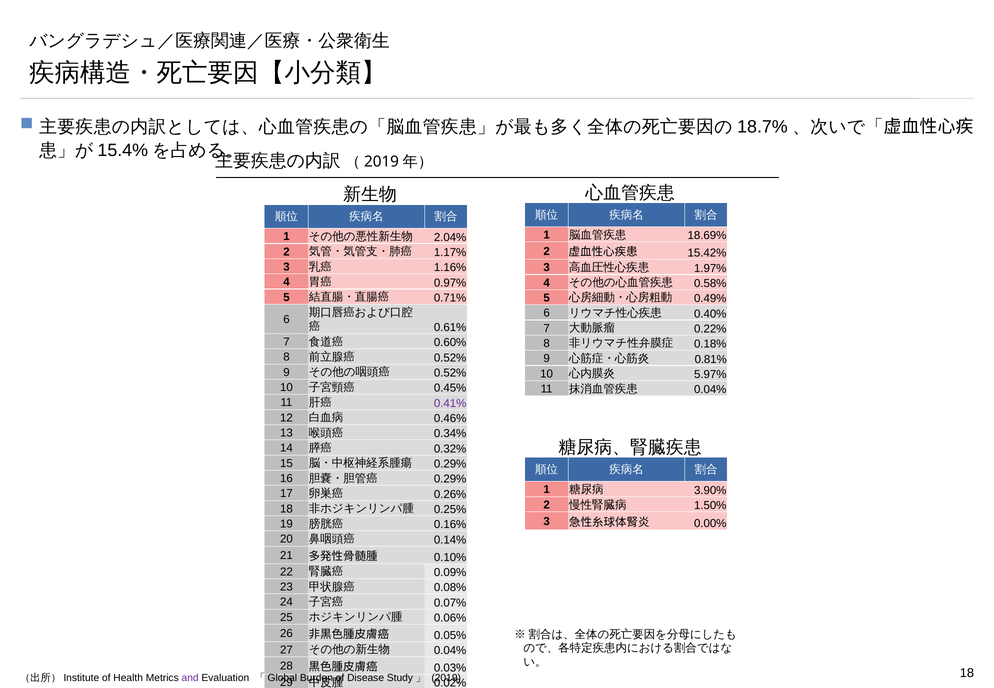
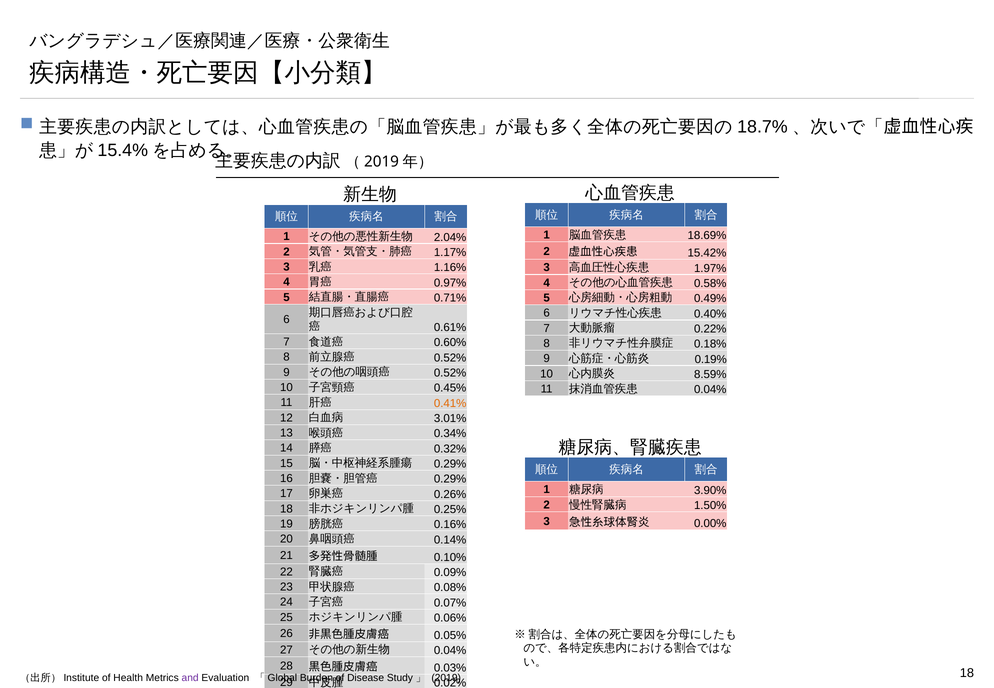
0.81%: 0.81% -> 0.19%
5.97%: 5.97% -> 8.59%
0.41% colour: purple -> orange
0.46%: 0.46% -> 3.01%
